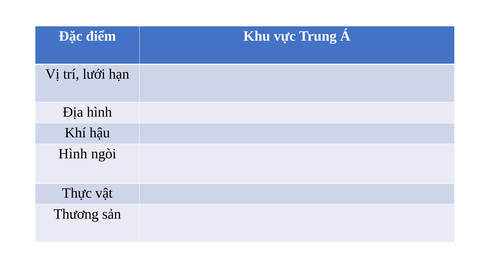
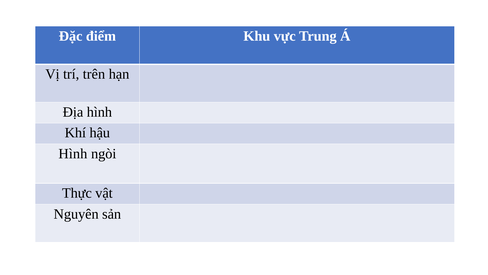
lưới: lưới -> trên
Thương: Thương -> Nguyên
